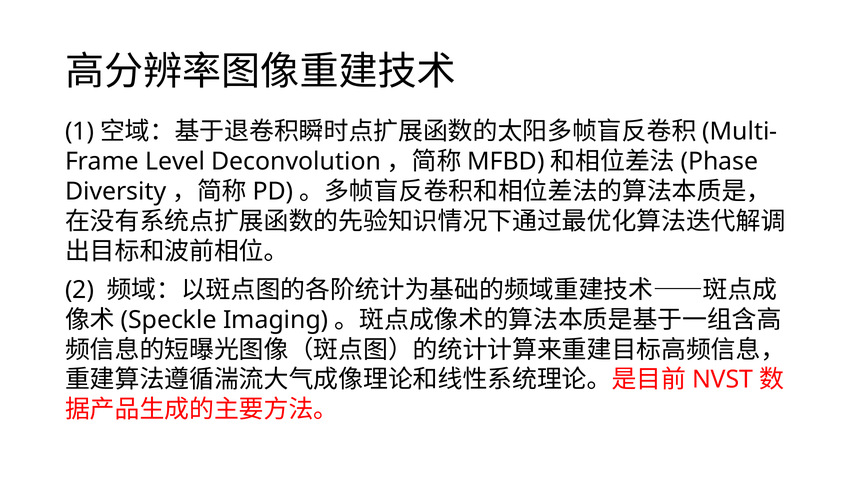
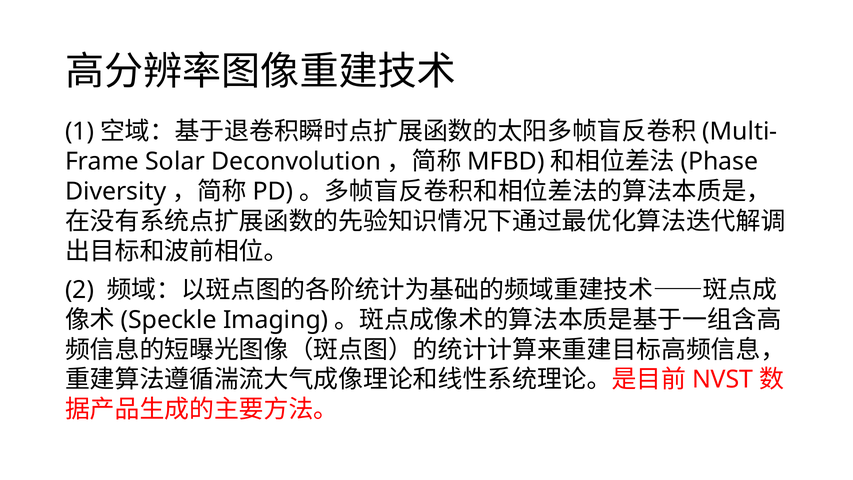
Level: Level -> Solar
